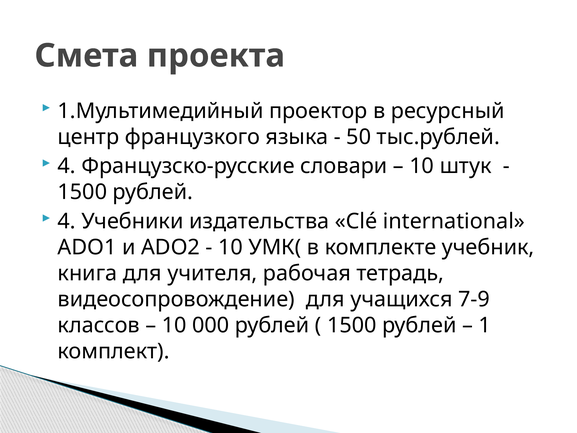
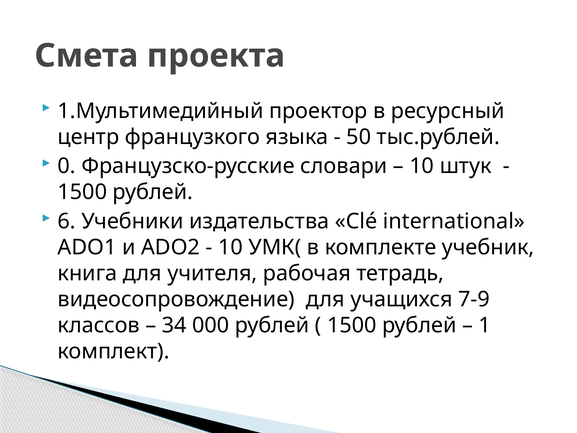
4 at (67, 166): 4 -> 0
4 at (67, 221): 4 -> 6
10 at (174, 325): 10 -> 34
